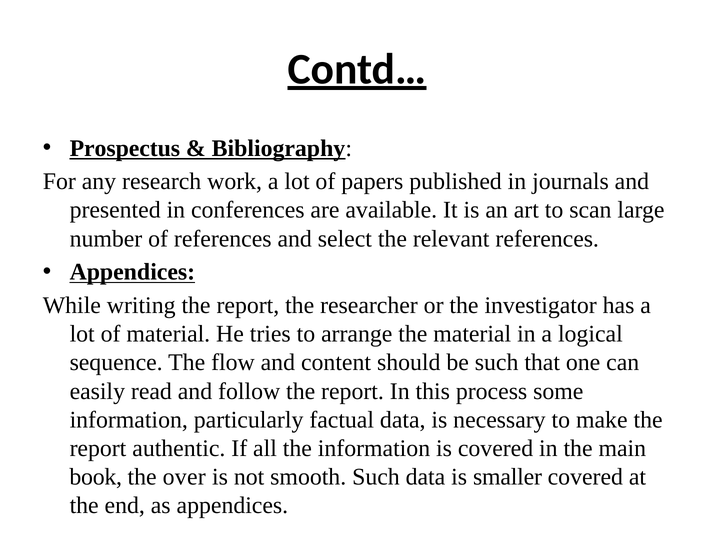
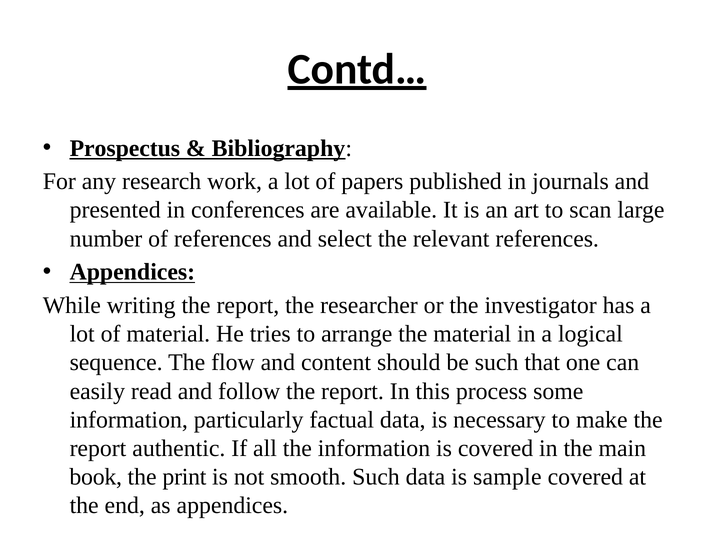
over: over -> print
smaller: smaller -> sample
